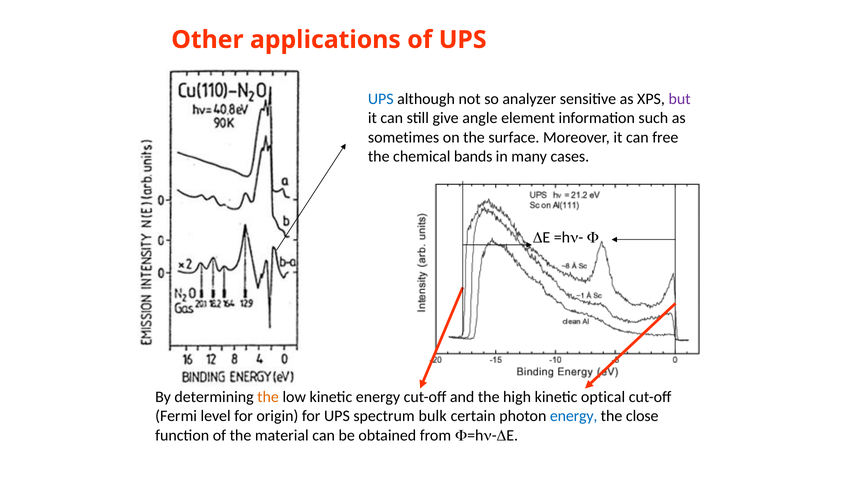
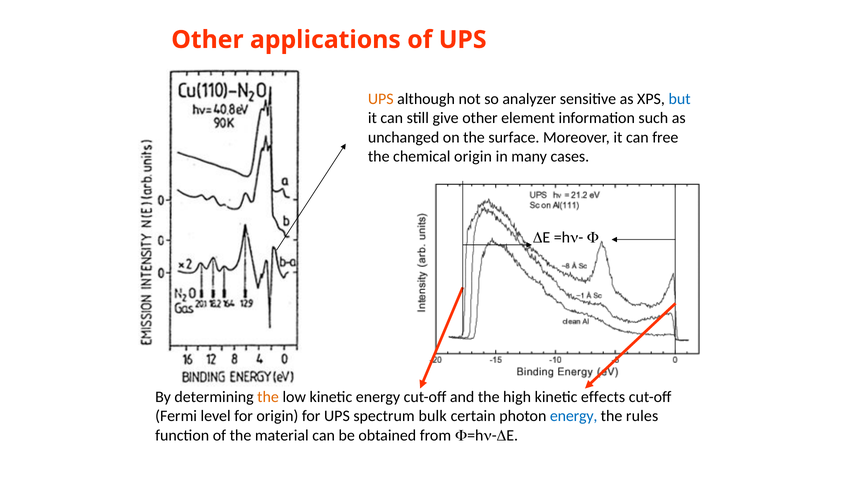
UPS at (381, 99) colour: blue -> orange
but colour: purple -> blue
give angle: angle -> other
sometimes: sometimes -> unchanged
chemical bands: bands -> origin
optical: optical -> effects
close: close -> rules
